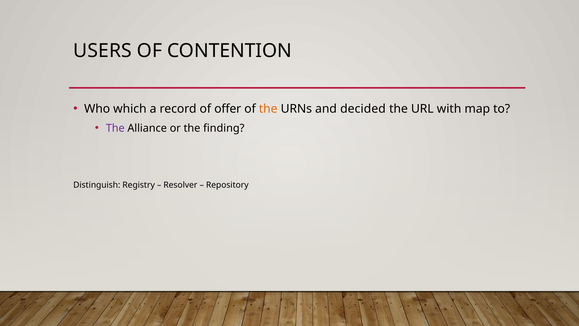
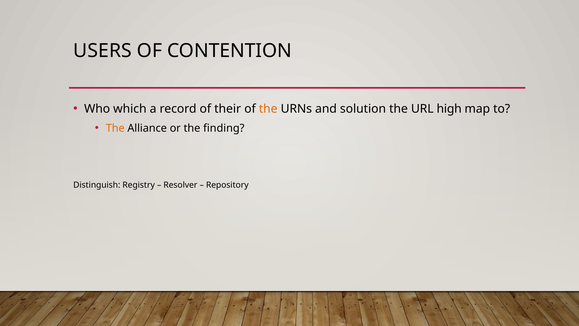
offer: offer -> their
decided: decided -> solution
with: with -> high
The at (115, 128) colour: purple -> orange
